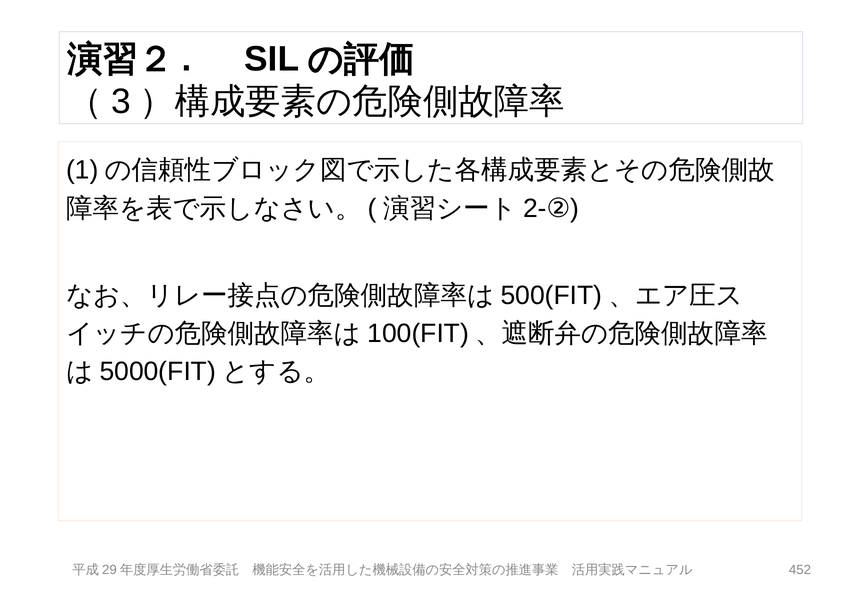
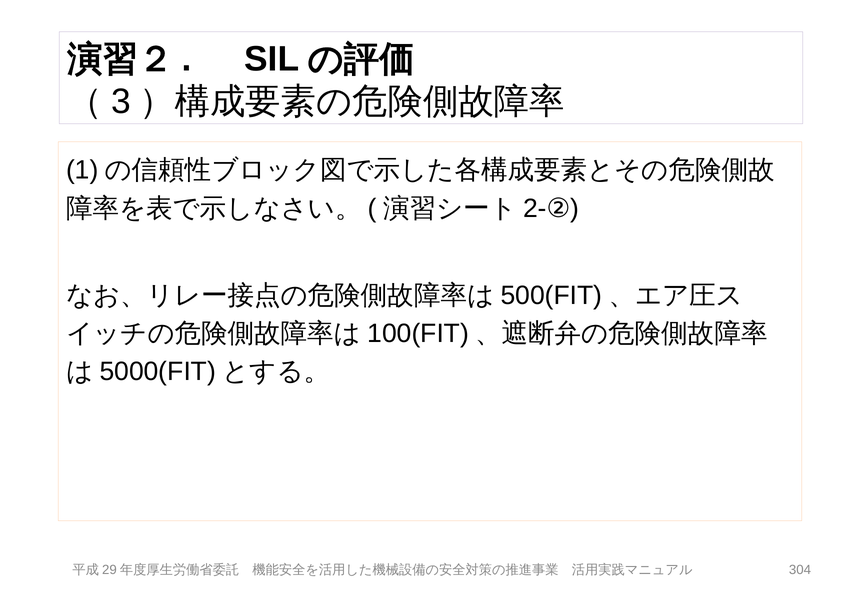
452: 452 -> 304
